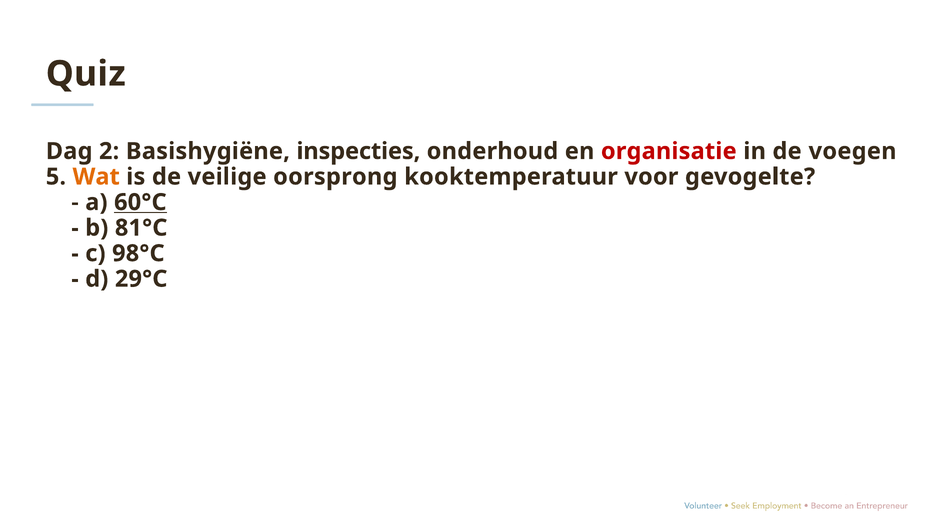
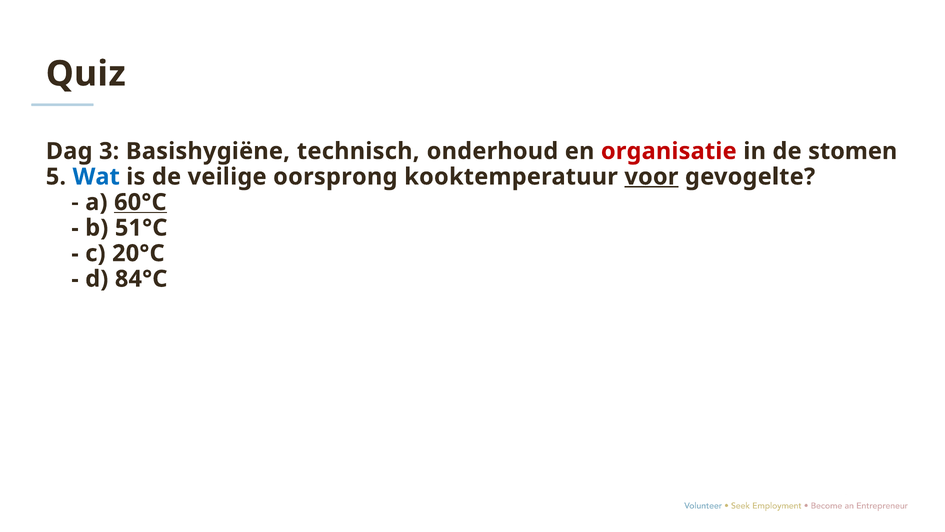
2: 2 -> 3
inspecties: inspecties -> technisch
voegen: voegen -> stomen
Wat colour: orange -> blue
voor underline: none -> present
81°C: 81°C -> 51°C
98°C: 98°C -> 20°C
29°C: 29°C -> 84°C
